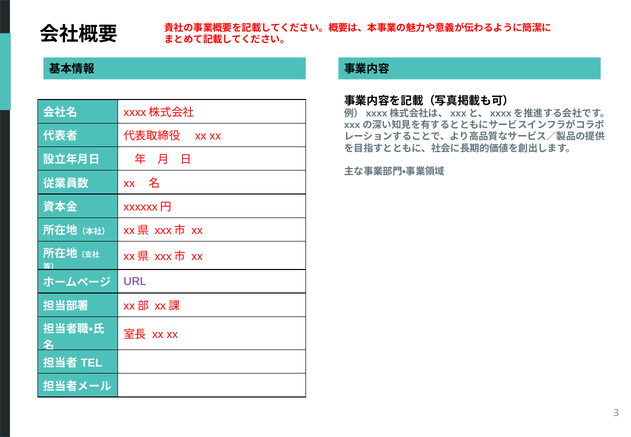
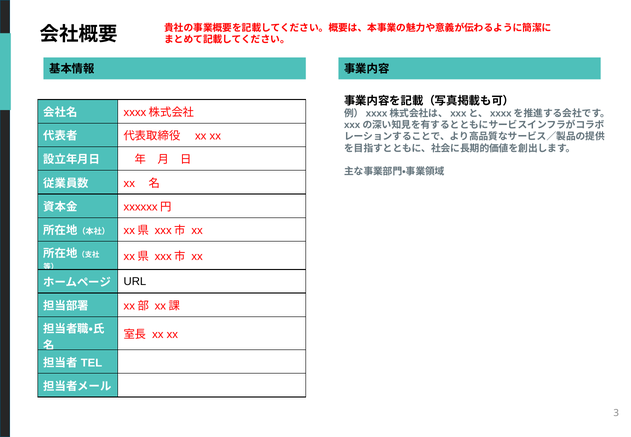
URL colour: purple -> black
